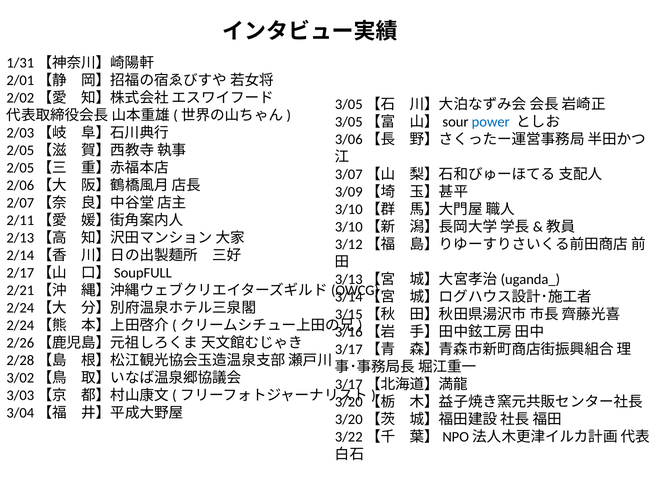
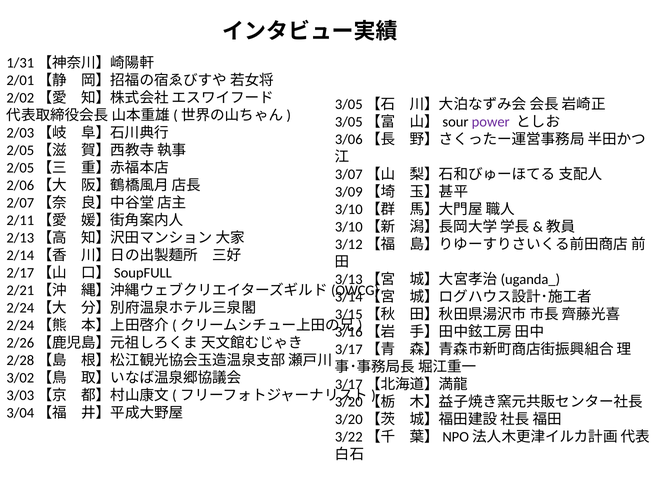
power colour: blue -> purple
